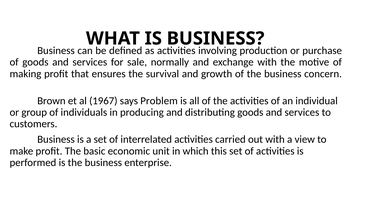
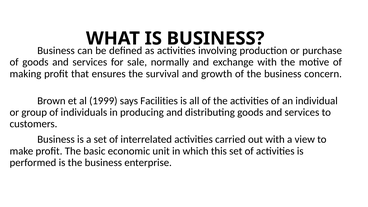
1967: 1967 -> 1999
Problem: Problem -> Facilities
